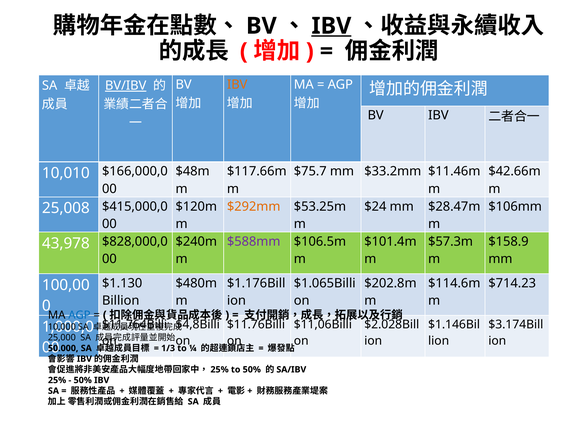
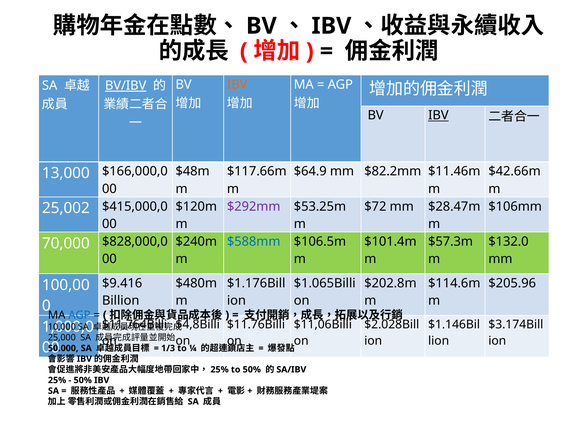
IBV at (331, 26) underline: present -> none
IBV at (438, 115) underline: none -> present
$75.7: $75.7 -> $64.9
$33.2mm: $33.2mm -> $82.2mm
10,010: 10,010 -> 13,000
$292mm colour: orange -> purple
$24: $24 -> $72
25,008: 25,008 -> 25,002
$588mm colour: purple -> blue
$158.9: $158.9 -> $132.0
43,978: 43,978 -> 70,000
$1.130: $1.130 -> $9.416
$714.23: $714.23 -> $205.96
